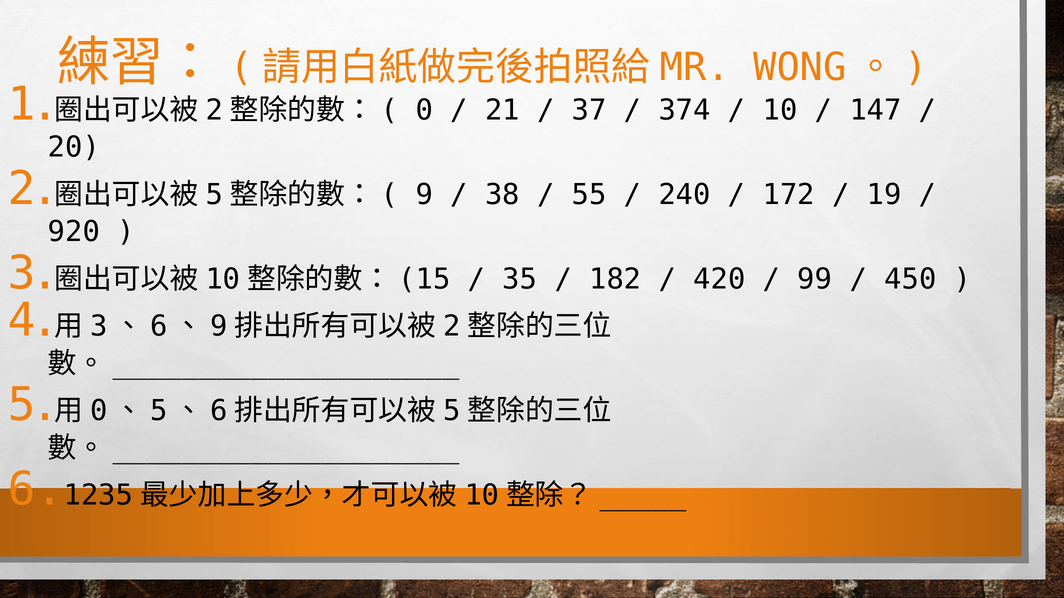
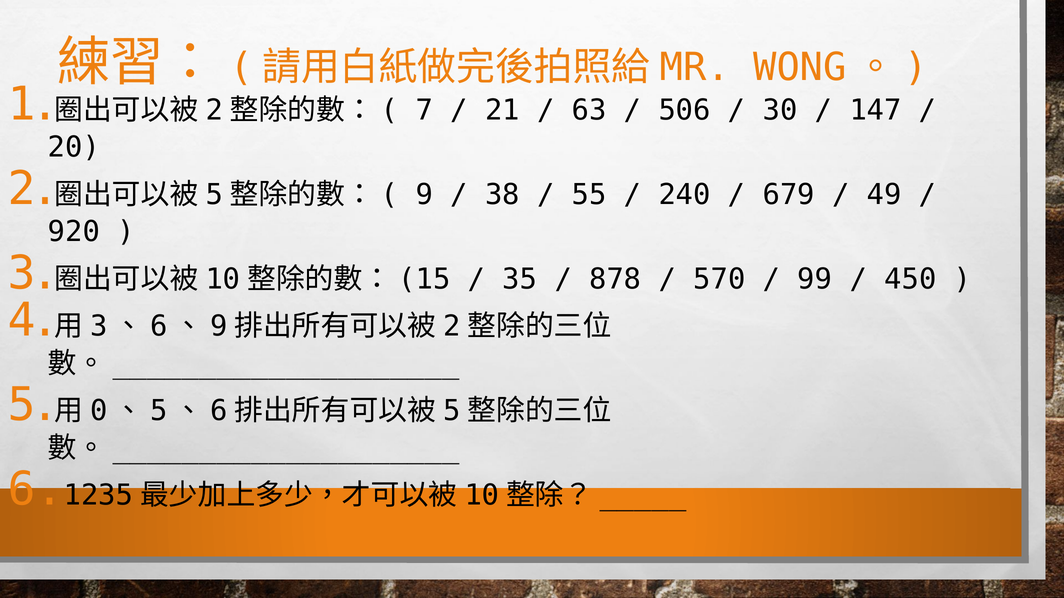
0: 0 -> 7
37: 37 -> 63
374: 374 -> 506
10: 10 -> 30
172: 172 -> 679
19: 19 -> 49
182: 182 -> 878
420: 420 -> 570
